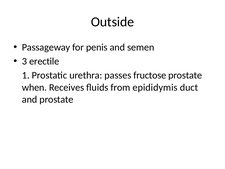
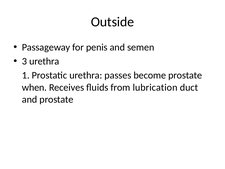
3 erectile: erectile -> urethra
fructose: fructose -> become
epididymis: epididymis -> lubrication
